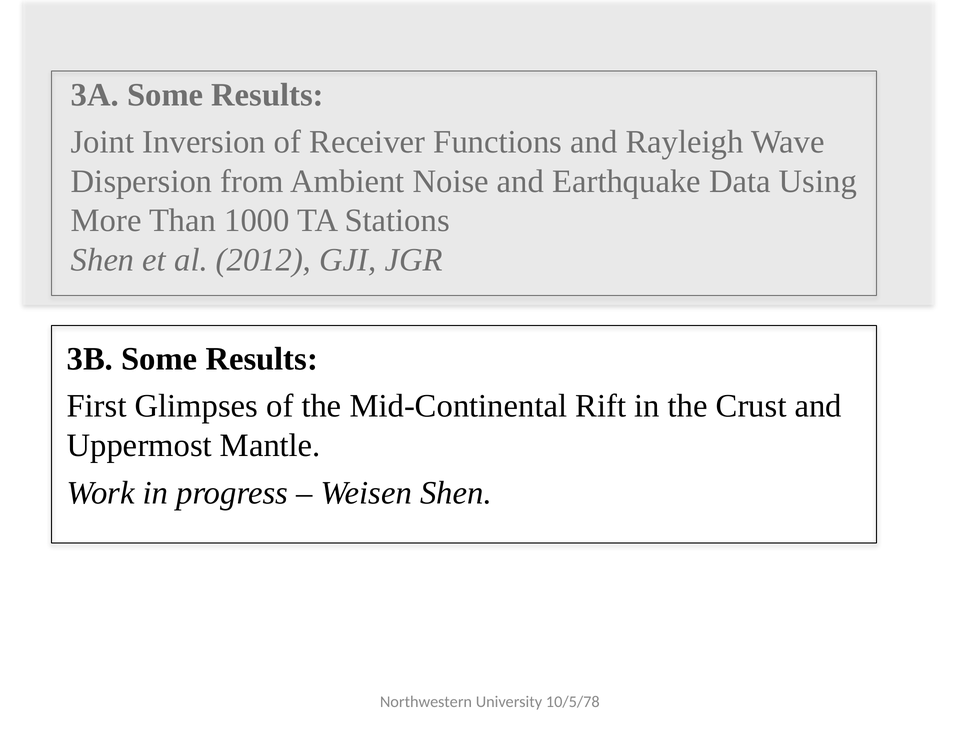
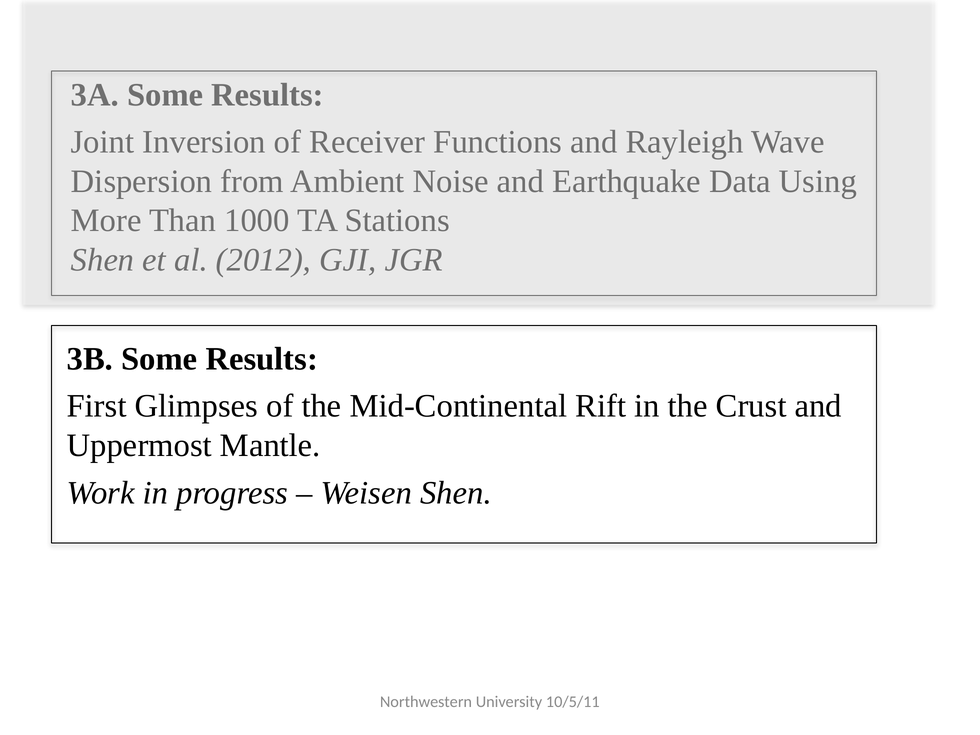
10/5/78: 10/5/78 -> 10/5/11
